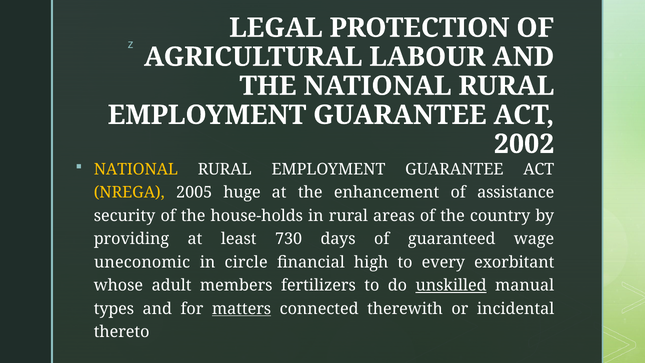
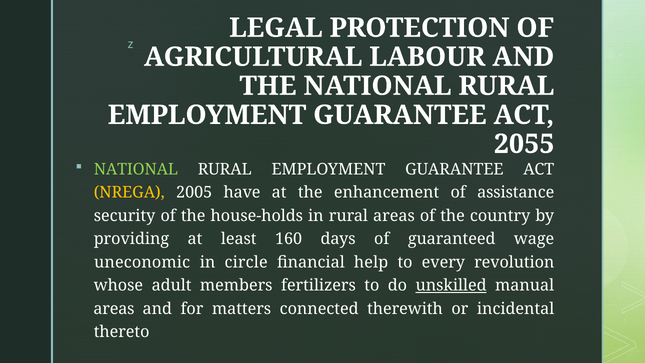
2002: 2002 -> 2055
NATIONAL at (136, 169) colour: yellow -> light green
huge: huge -> have
730: 730 -> 160
high: high -> help
exorbitant: exorbitant -> revolution
types at (114, 309): types -> areas
matters underline: present -> none
